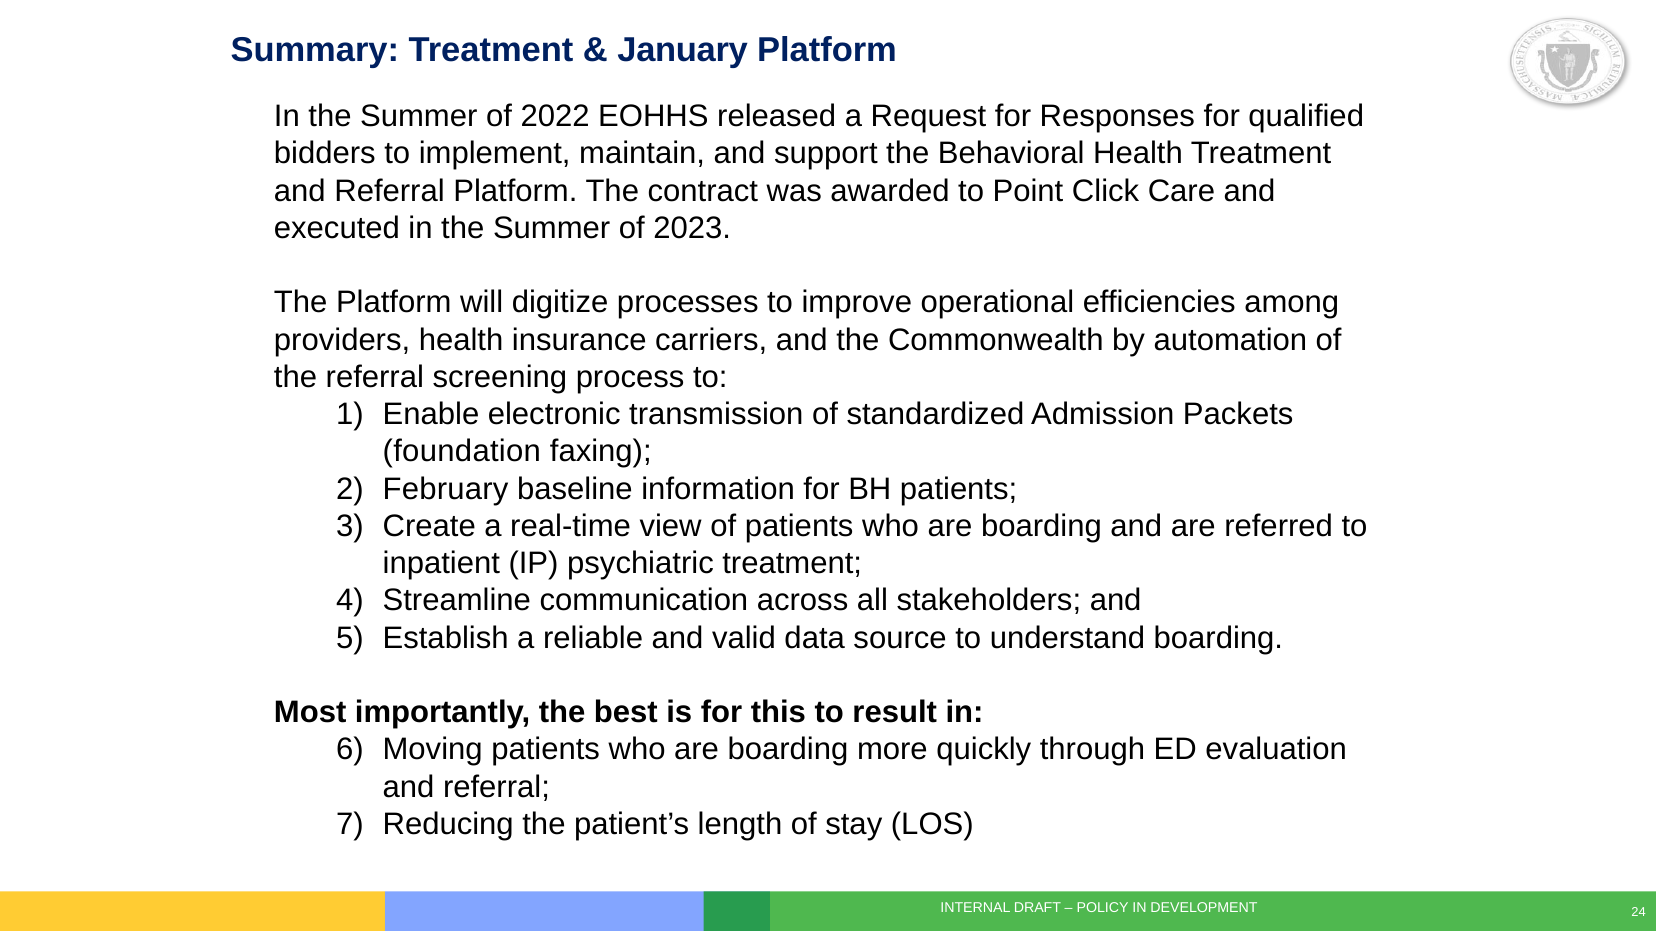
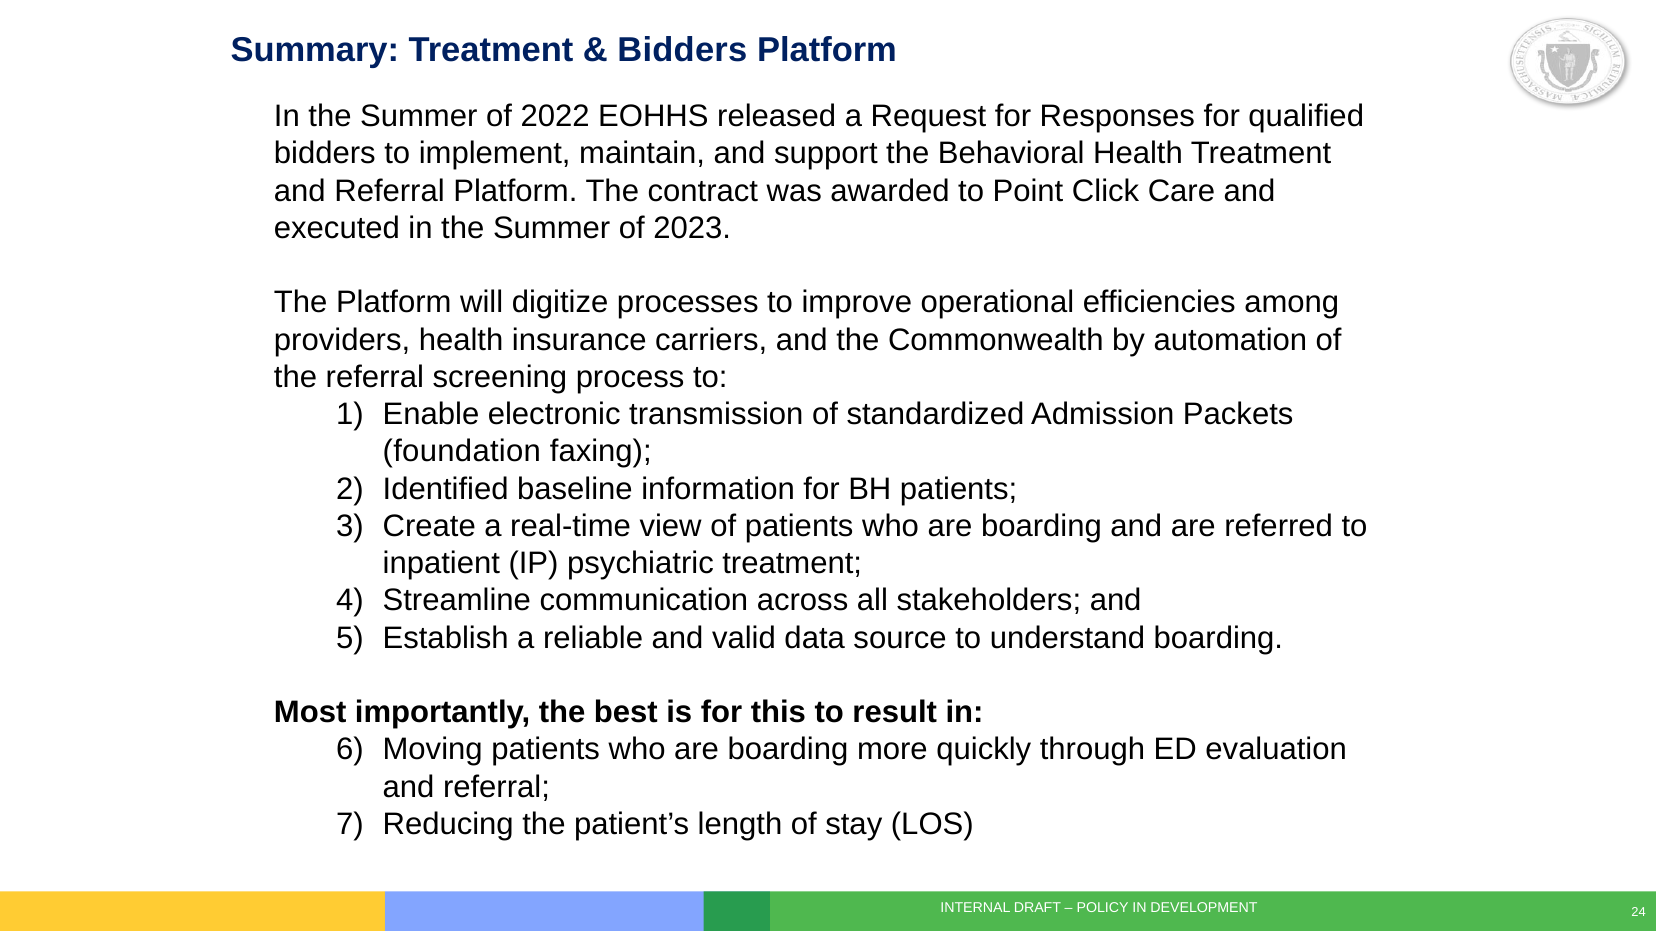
January at (683, 50): January -> Bidders
February: February -> Identified
